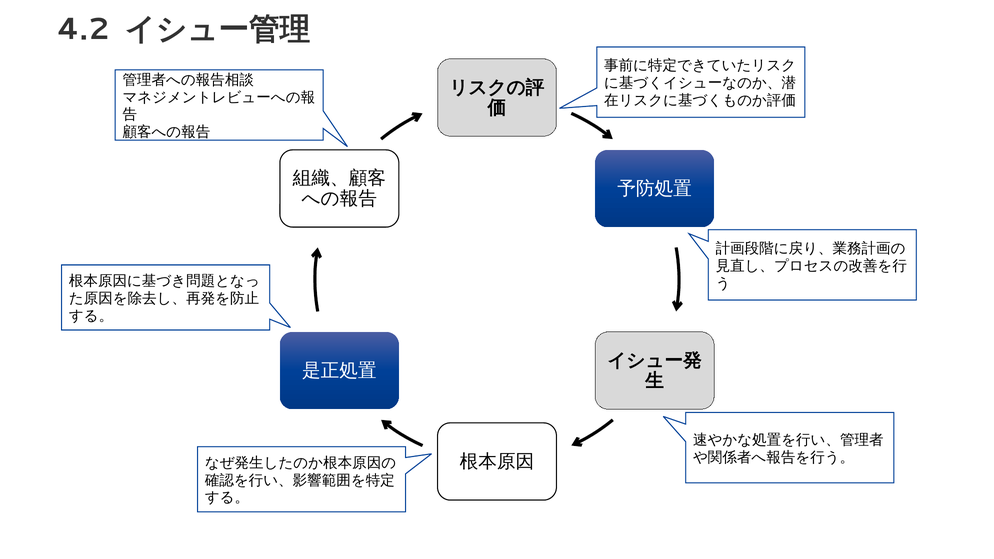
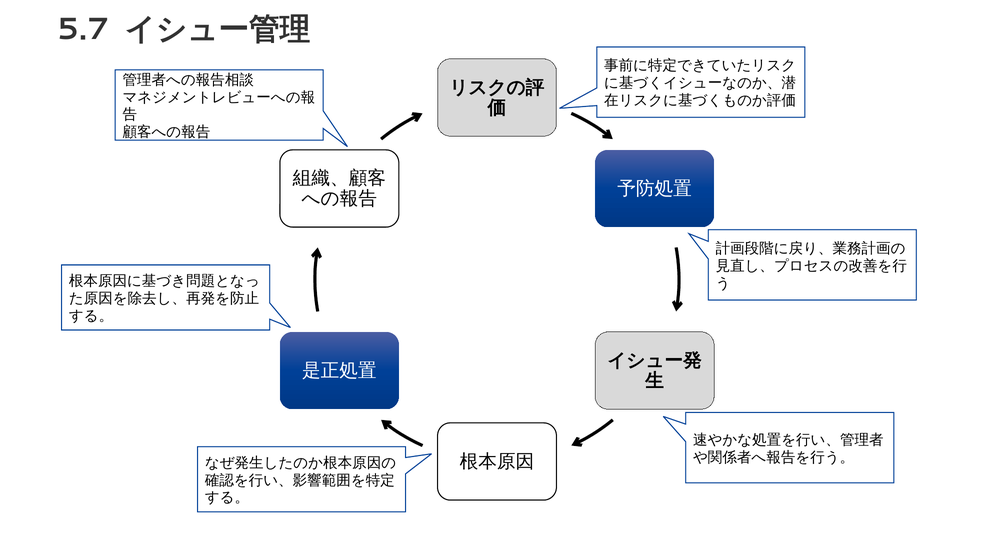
4.2: 4.2 -> 5.7
